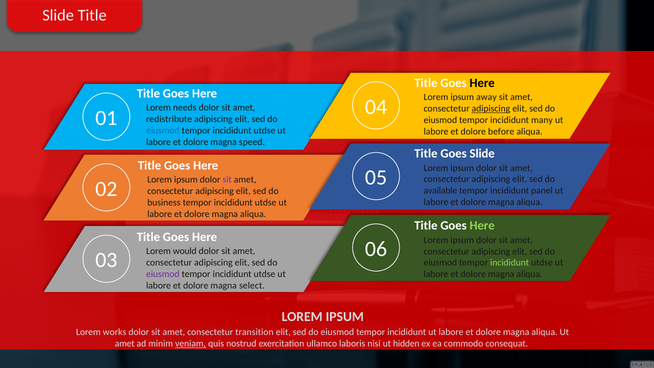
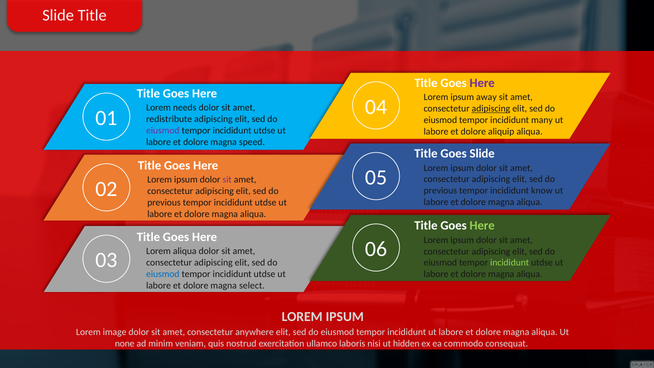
Here at (482, 83) colour: black -> purple
eiusmod at (163, 131) colour: blue -> purple
before: before -> aliquip
available at (440, 191): available -> previous
panel: panel -> know
business at (164, 203): business -> previous
Lorem would: would -> aliqua
eiusmod at (163, 274) colour: purple -> blue
works: works -> image
transition: transition -> anywhere
amet at (125, 343): amet -> none
veniam underline: present -> none
